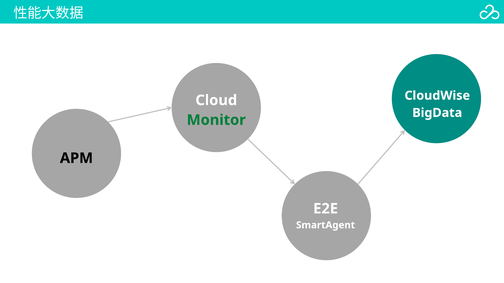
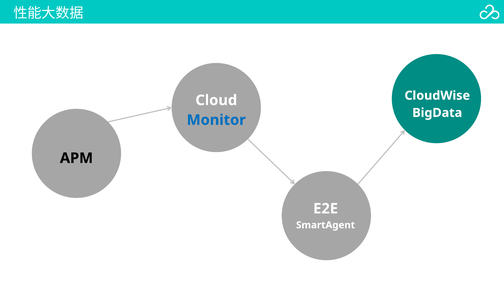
Monitor colour: green -> blue
